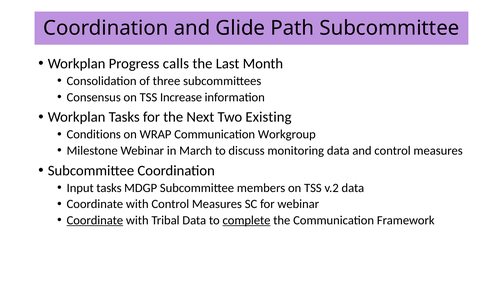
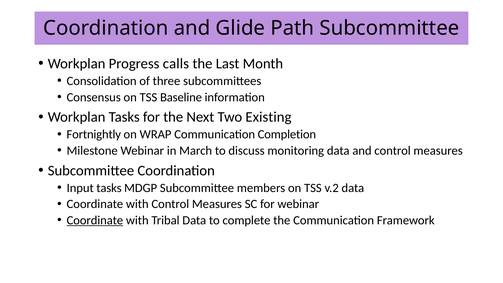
Increase: Increase -> Baseline
Conditions: Conditions -> Fortnightly
Workgroup: Workgroup -> Completion
complete underline: present -> none
